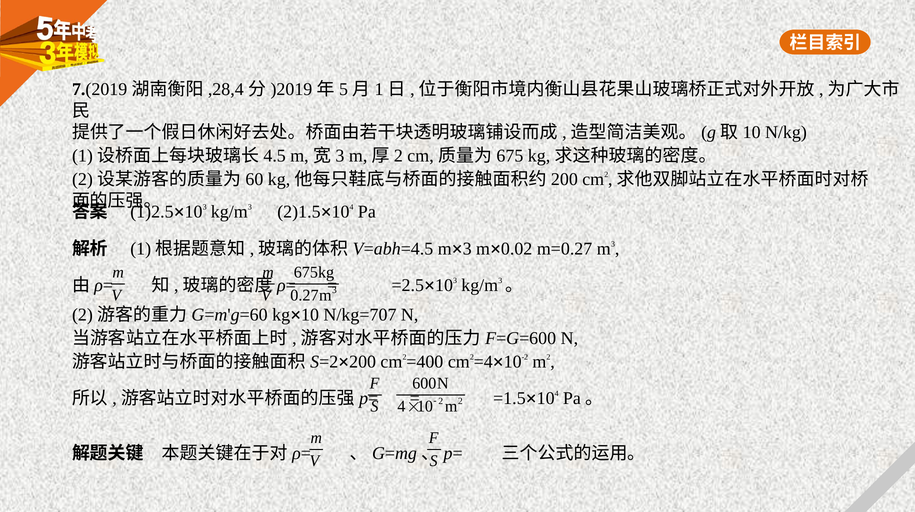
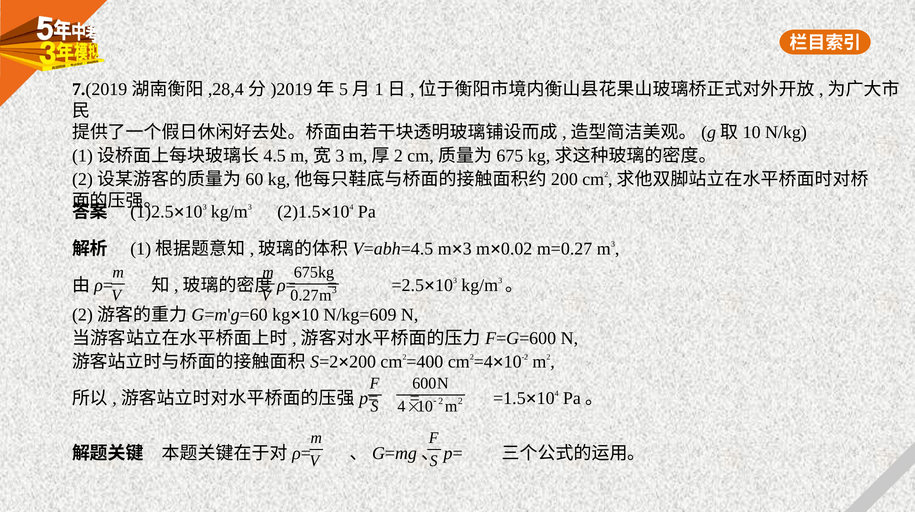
N/kg=707: N/kg=707 -> N/kg=609
